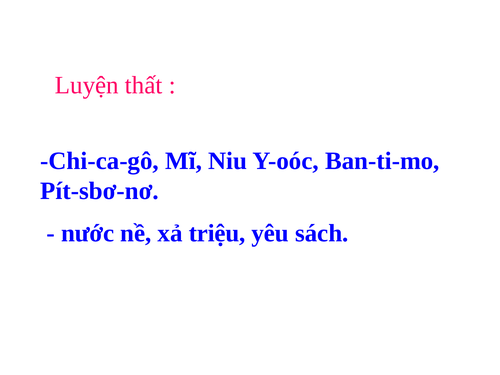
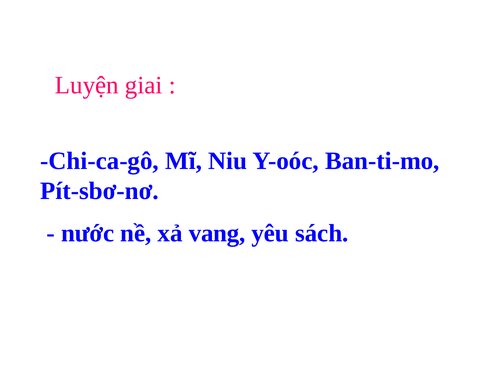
thất: thất -> giai
triệu: triệu -> vang
